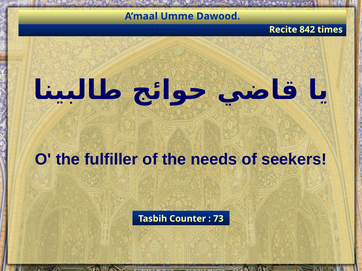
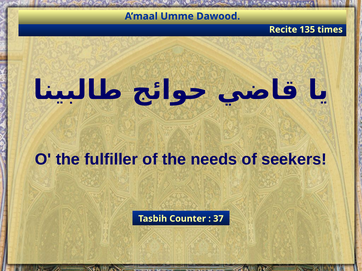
842: 842 -> 135
73: 73 -> 37
